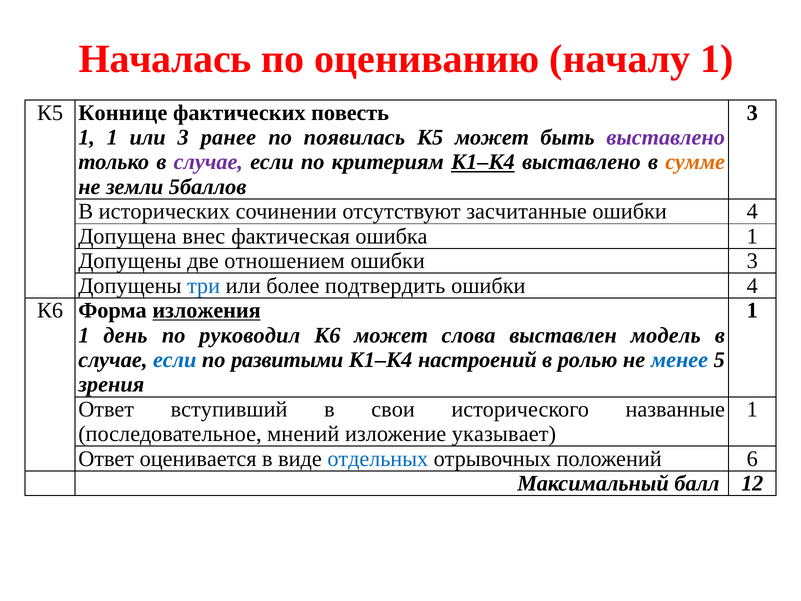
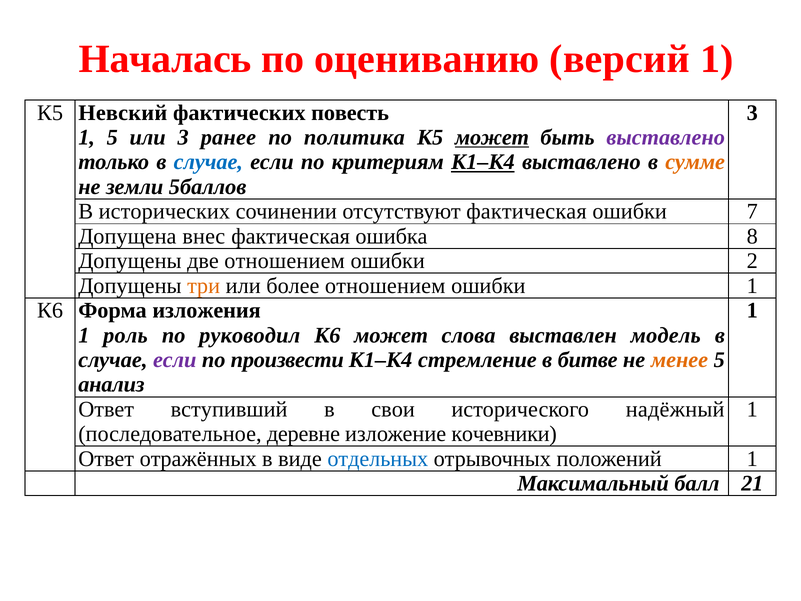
началу: началу -> версий
Коннице: Коннице -> Невский
1 1: 1 -> 5
появилась: появилась -> политика
может at (492, 137) underline: none -> present
случае at (208, 162) colour: purple -> blue
отсутствуют засчитанные: засчитанные -> фактическая
4 at (752, 211): 4 -> 7
ошибка 1: 1 -> 8
ошибки 3: 3 -> 2
три colour: blue -> orange
более подтвердить: подтвердить -> отношением
4 at (752, 286): 4 -> 1
изложения underline: present -> none
день: день -> роль
если at (175, 360) colour: blue -> purple
развитыми: развитыми -> произвести
настроений: настроений -> стремление
ролью: ролью -> битве
менее colour: blue -> orange
зрения: зрения -> анализ
названные: названные -> надёжный
мнений: мнений -> деревне
указывает: указывает -> кочевники
оценивается: оценивается -> отражённых
положений 6: 6 -> 1
12: 12 -> 21
